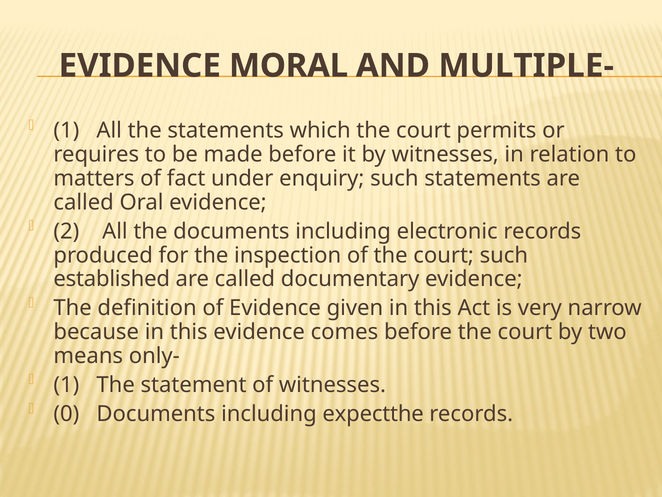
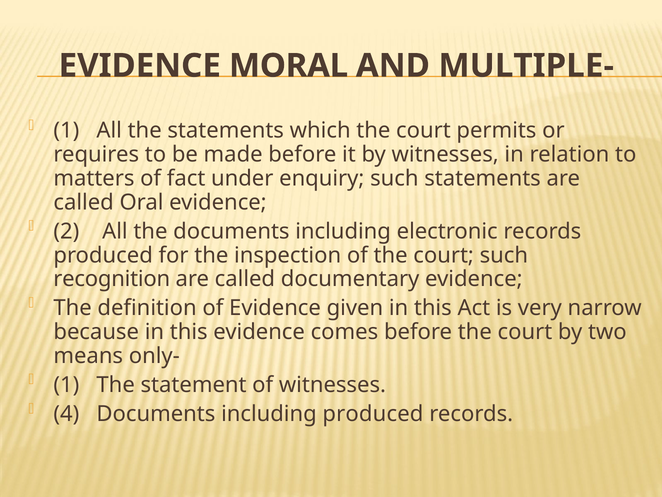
established: established -> recognition
0: 0 -> 4
including expectthe: expectthe -> produced
